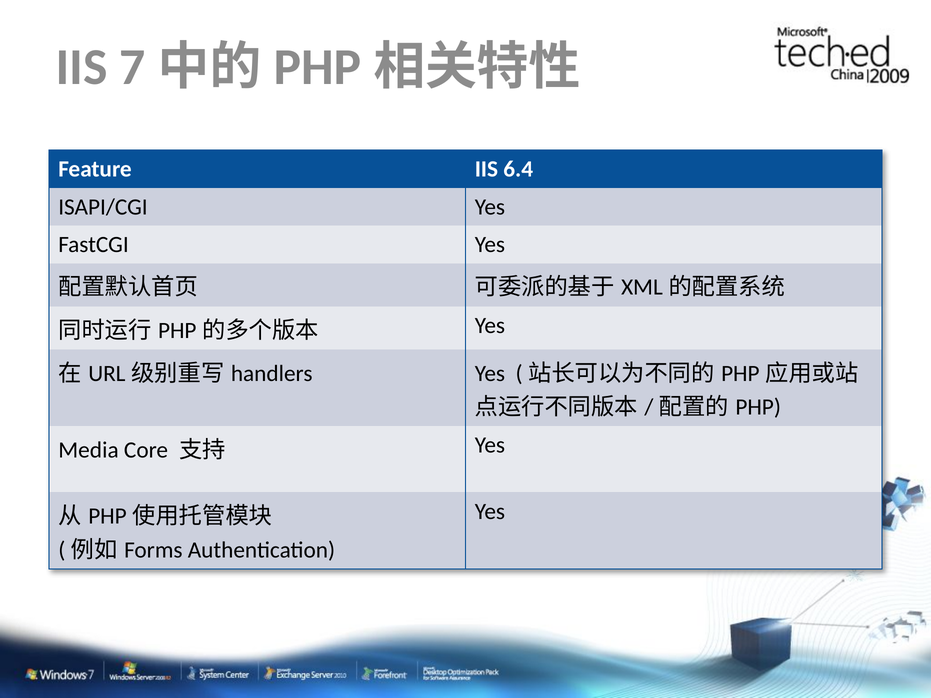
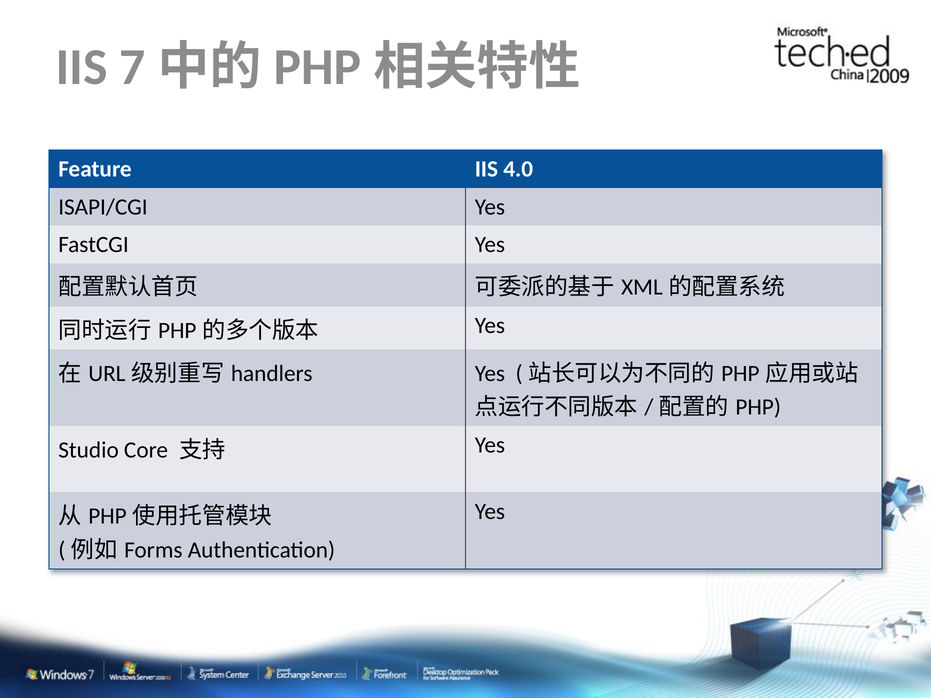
6.4: 6.4 -> 4.0
Media: Media -> Studio
